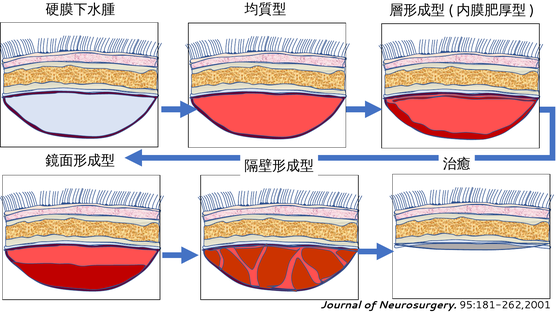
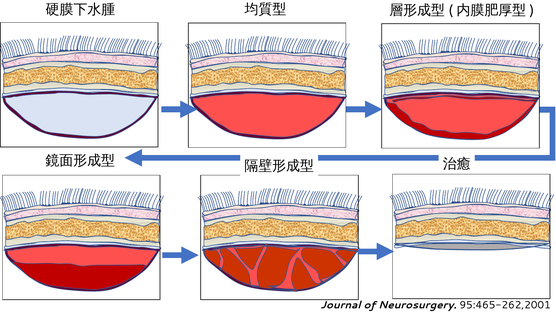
95:181-262,2001: 95:181-262,2001 -> 95:465-262,2001
